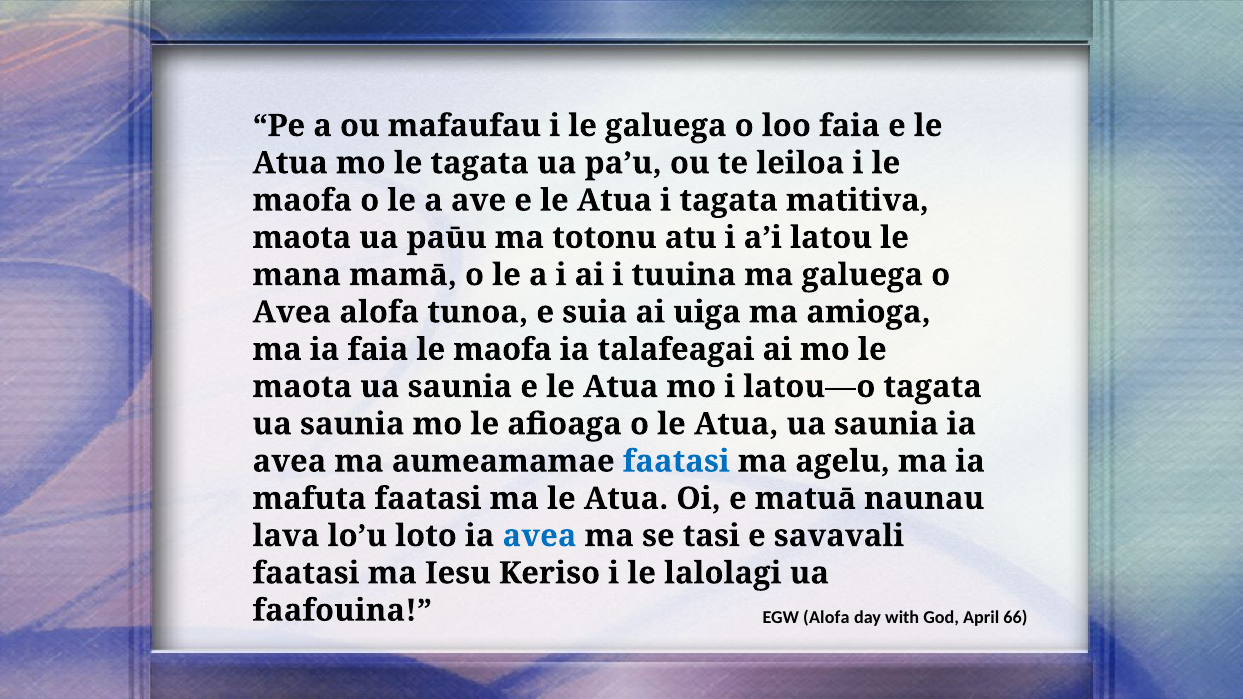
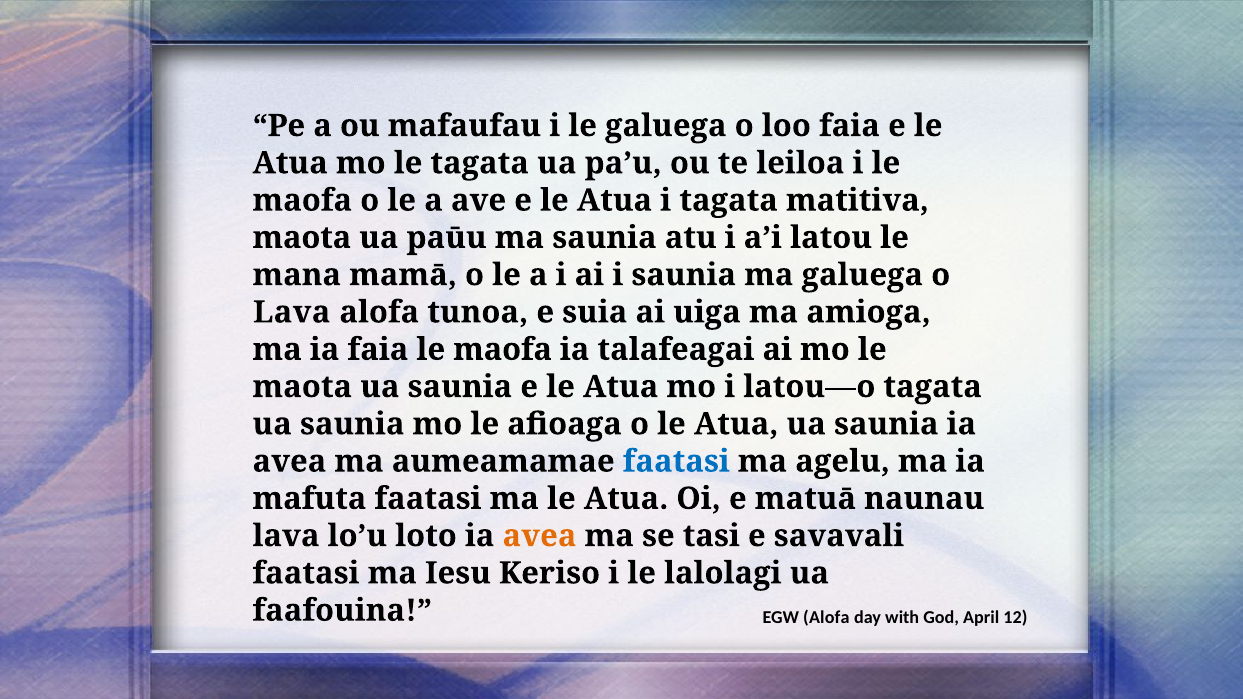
ma totonu: totonu -> saunia
i tuuina: tuuina -> saunia
Avea at (292, 312): Avea -> Lava
avea at (540, 536) colour: blue -> orange
66: 66 -> 12
